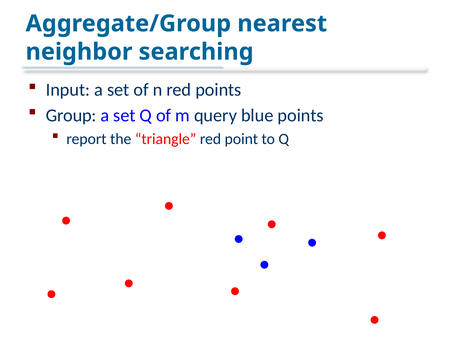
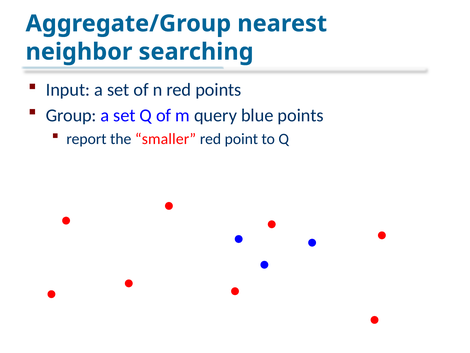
triangle: triangle -> smaller
